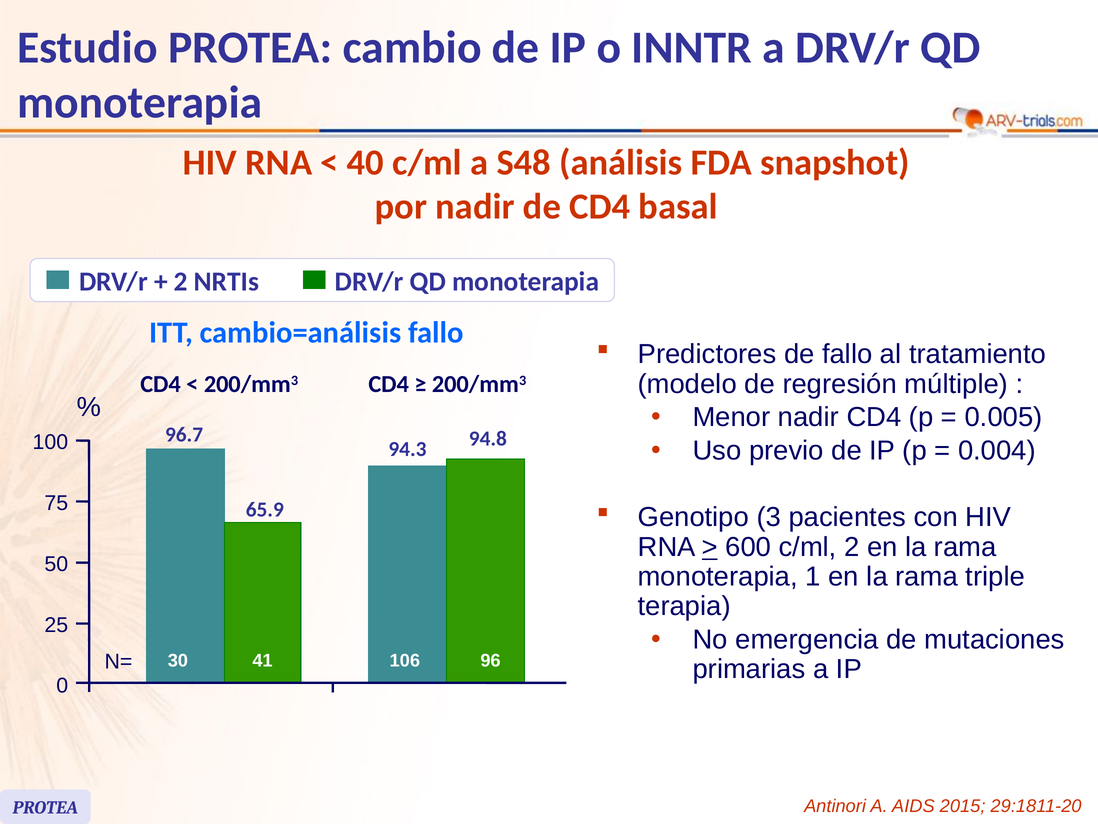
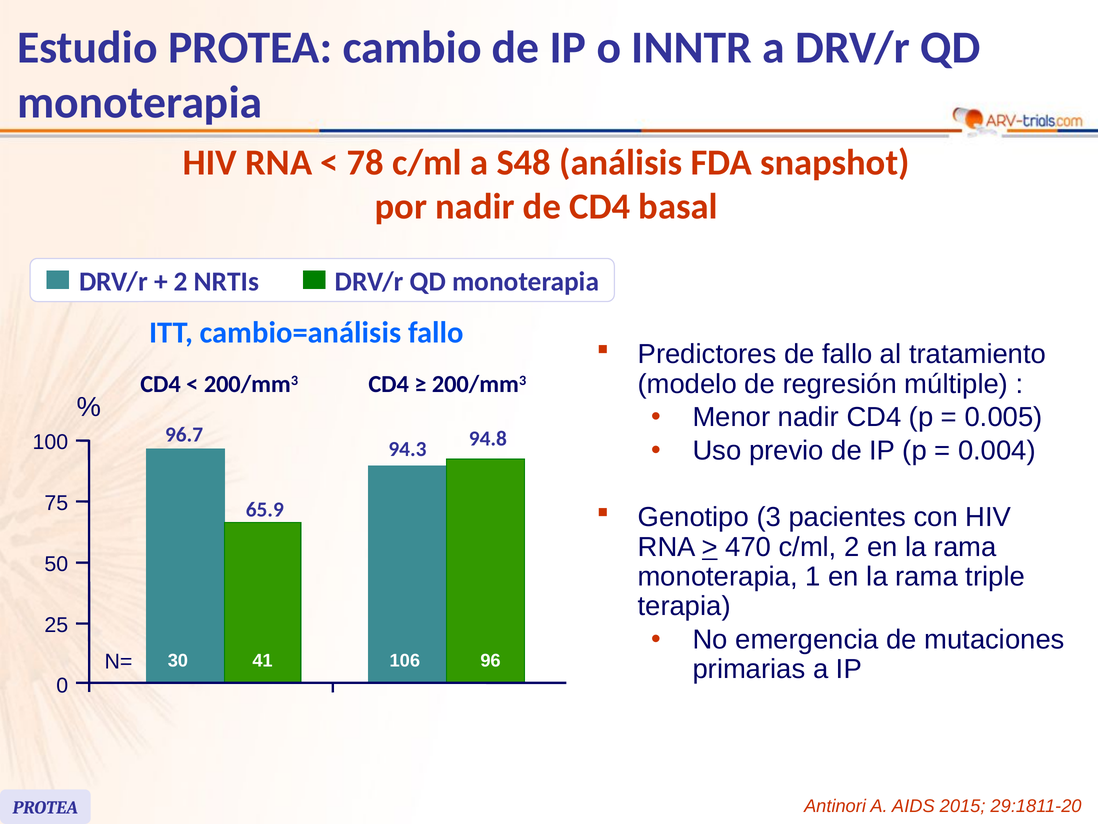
40: 40 -> 78
600: 600 -> 470
